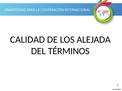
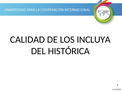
ALEJADA: ALEJADA -> INCLUYA
TÉRMINOS: TÉRMINOS -> HISTÓRICA
